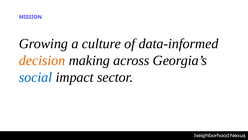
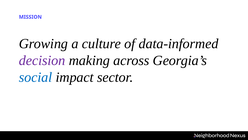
decision colour: orange -> purple
